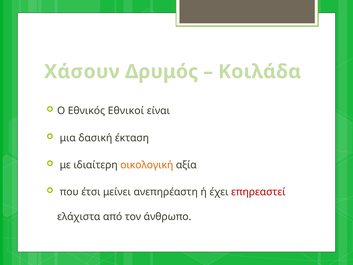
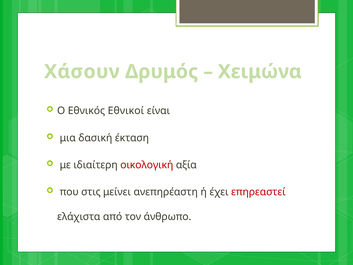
Κοιλάδα: Κοιλάδα -> Χειμώνα
οικολογική colour: orange -> red
έτσι: έτσι -> στις
